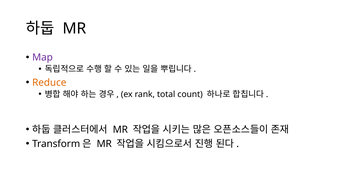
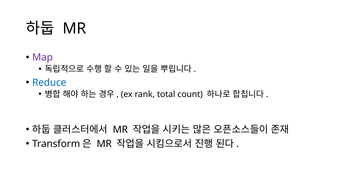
Reduce colour: orange -> blue
